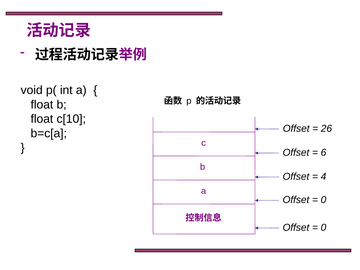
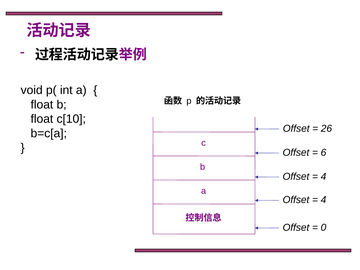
0 at (323, 200): 0 -> 4
